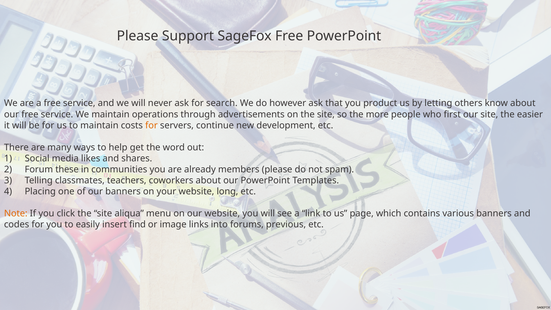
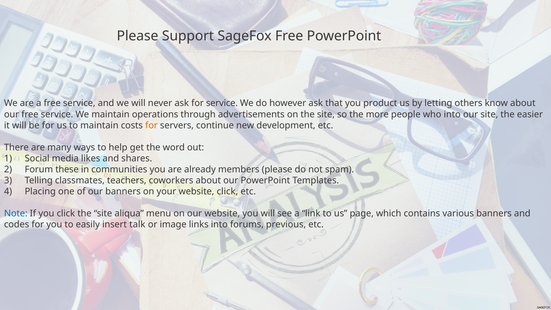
for search: search -> service
who first: first -> into
website long: long -> click
Note colour: orange -> blue
find: find -> talk
